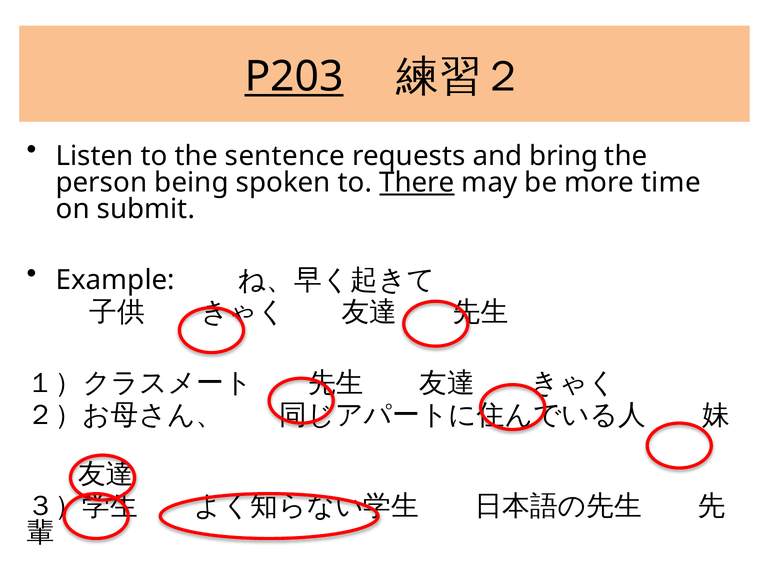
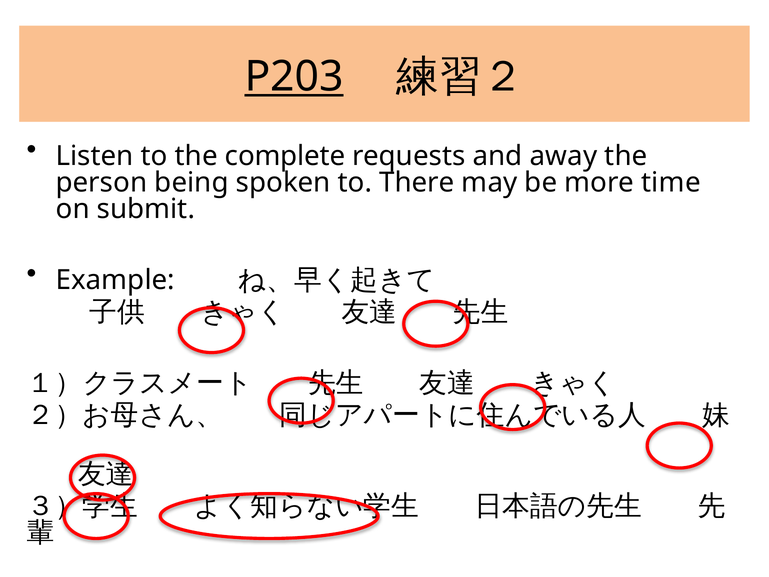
sentence: sentence -> complete
bring: bring -> away
There underline: present -> none
